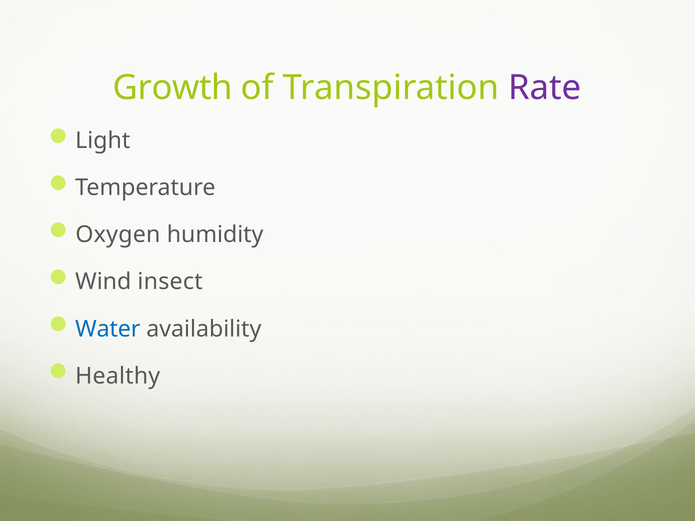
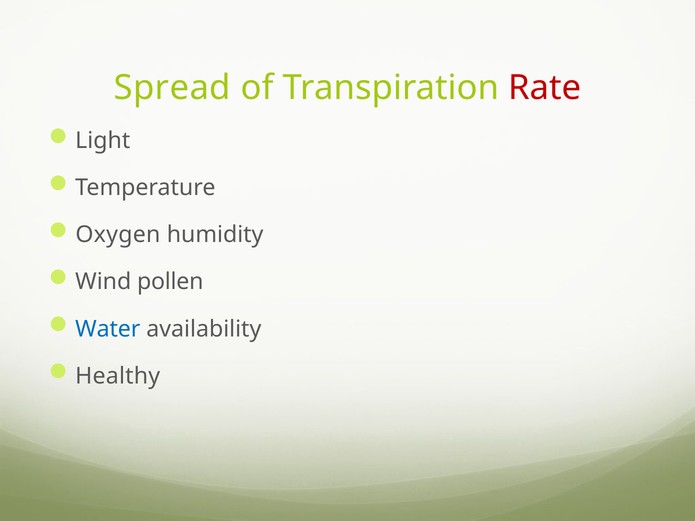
Growth: Growth -> Spread
Rate colour: purple -> red
insect: insect -> pollen
